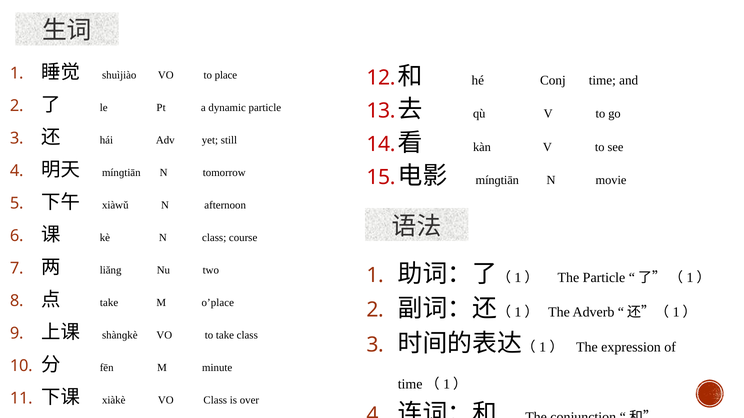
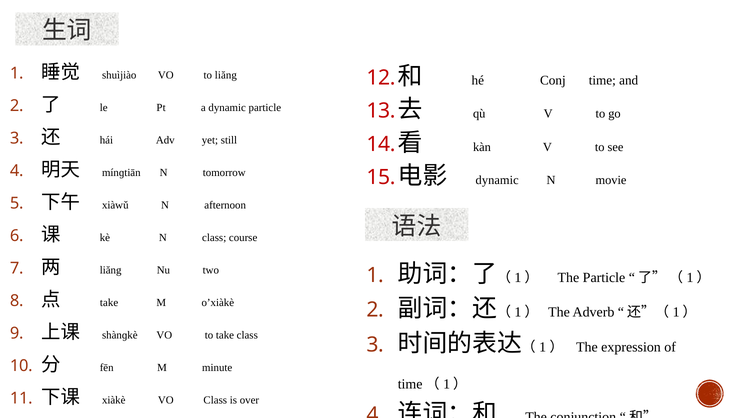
place at (226, 75): place -> liăng
mínɡtiān at (497, 180): mínɡtiān -> dynamic
o’place: o’place -> o’xiàkè
